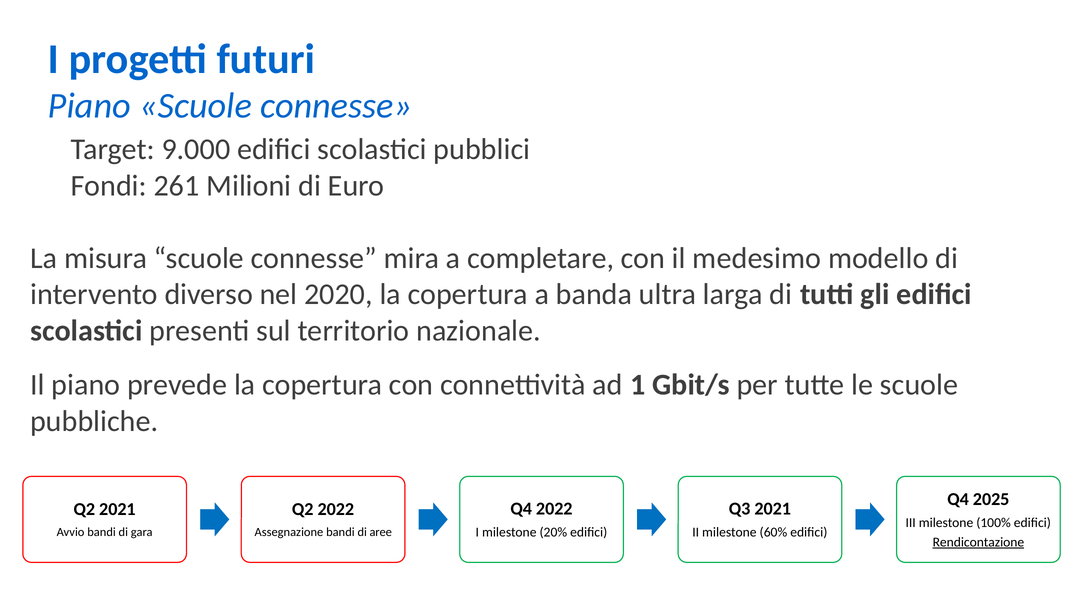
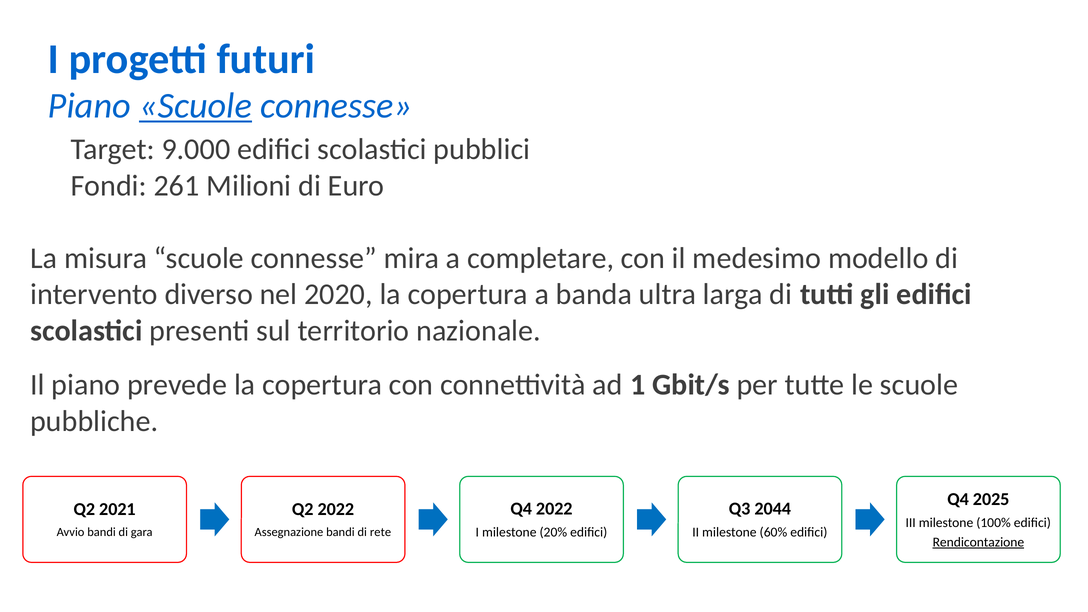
Scuole at (196, 106) underline: none -> present
Q3 2021: 2021 -> 2044
aree: aree -> rete
